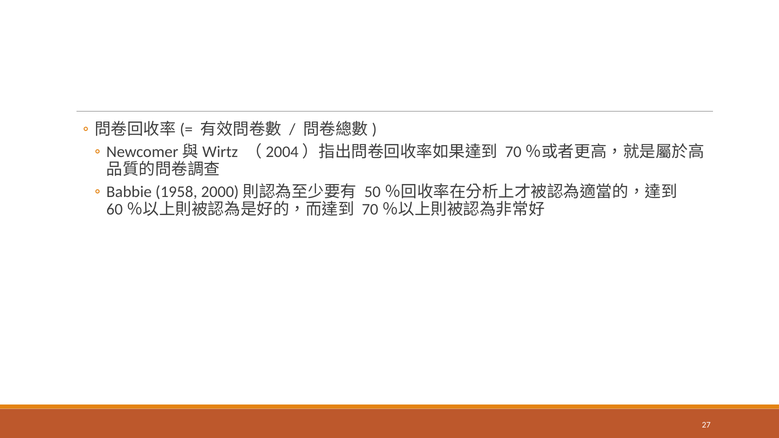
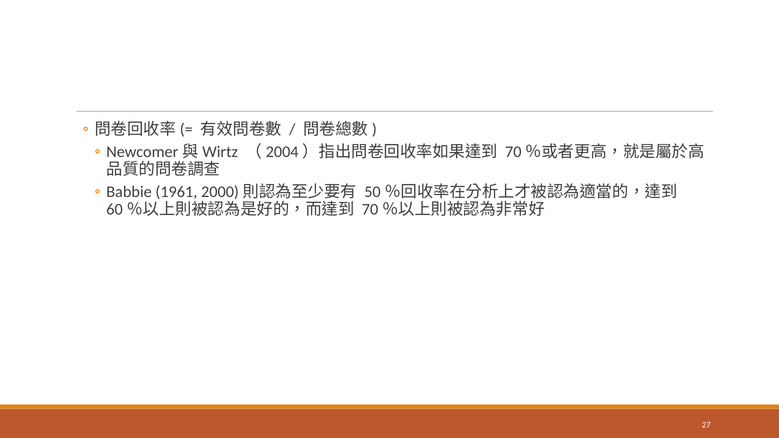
1958: 1958 -> 1961
